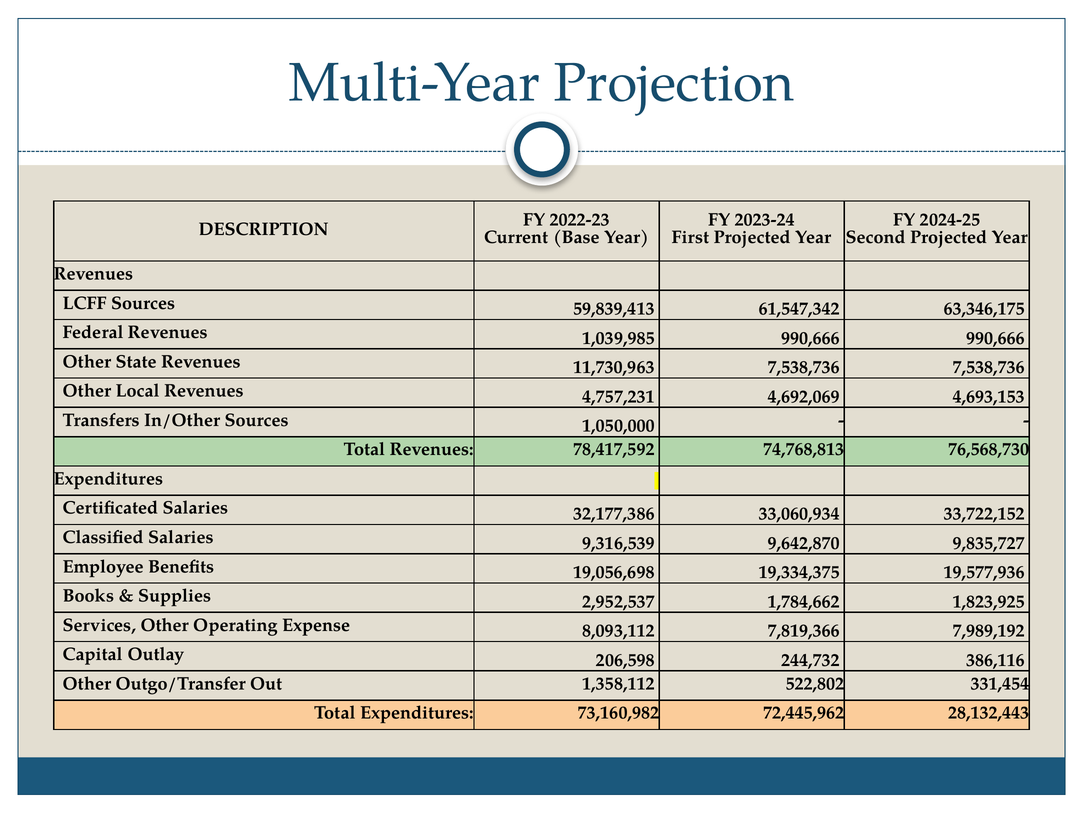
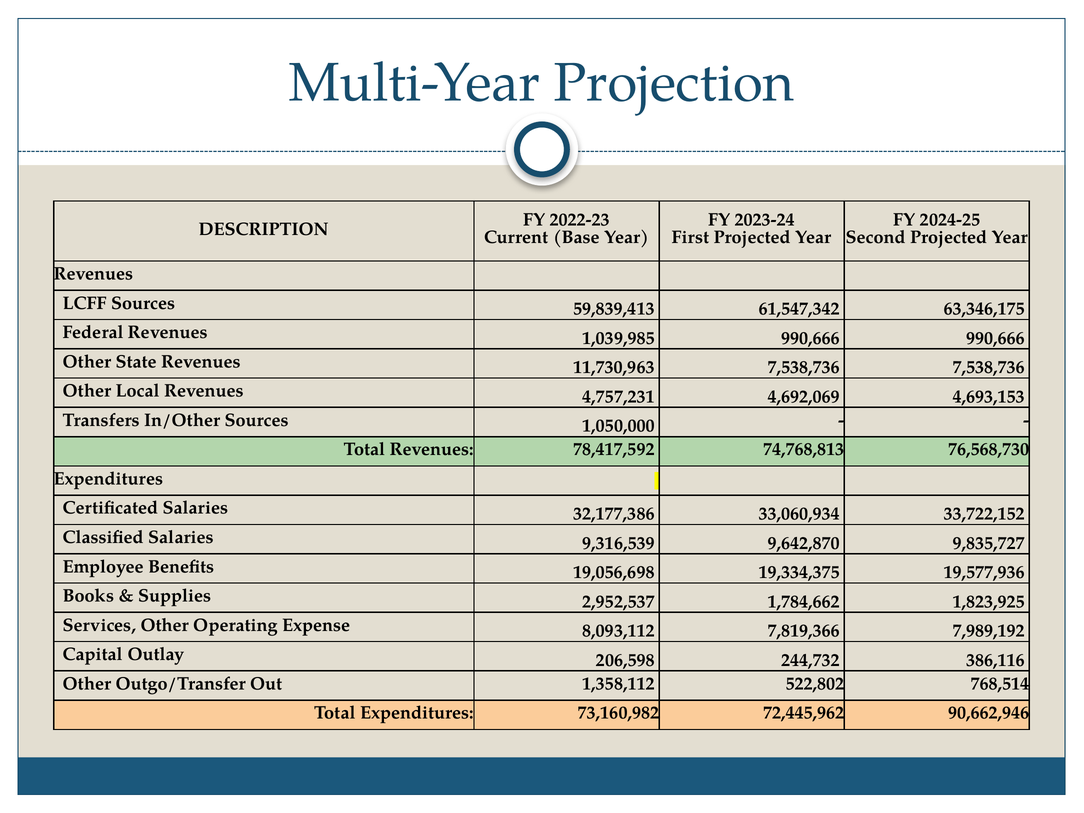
331,454: 331,454 -> 768,514
28,132,443: 28,132,443 -> 90,662,946
